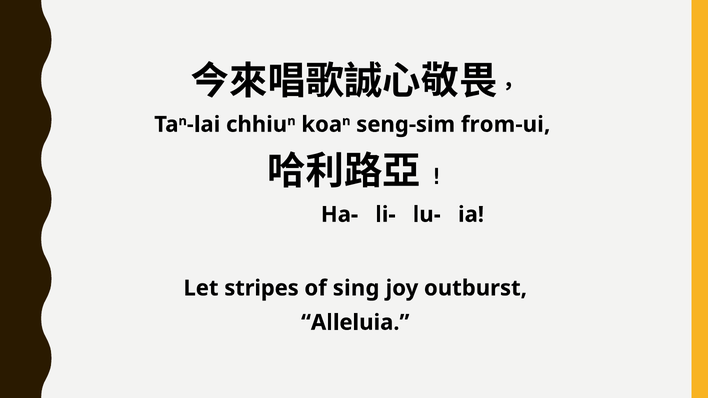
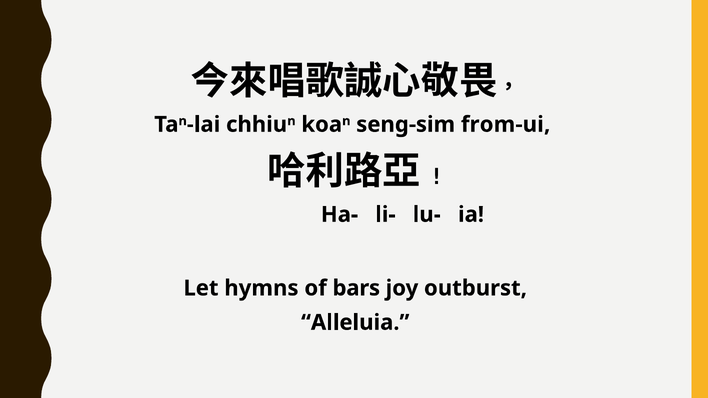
stripes: stripes -> hymns
sing: sing -> bars
